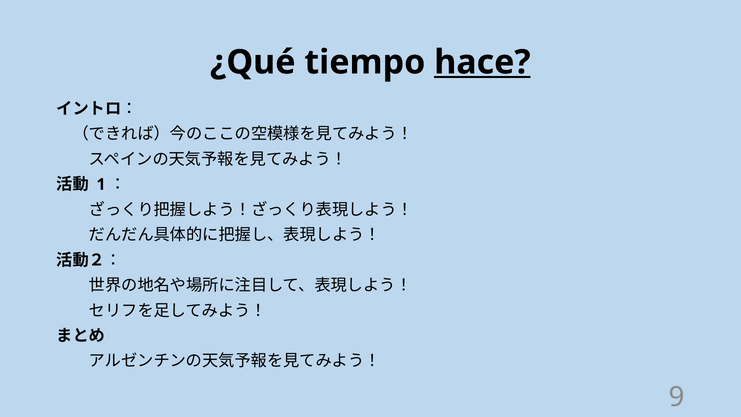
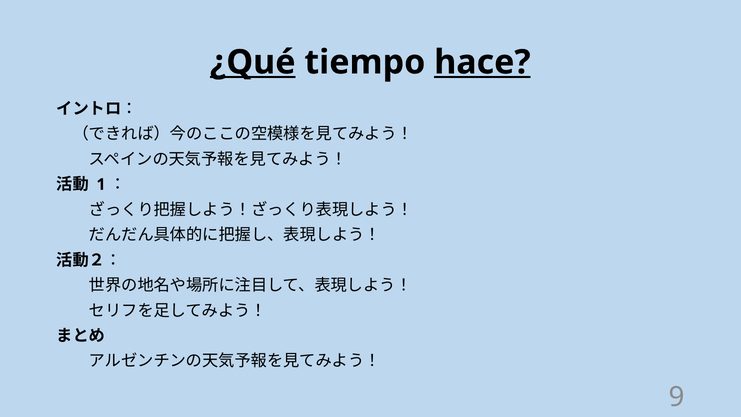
¿Qué underline: none -> present
